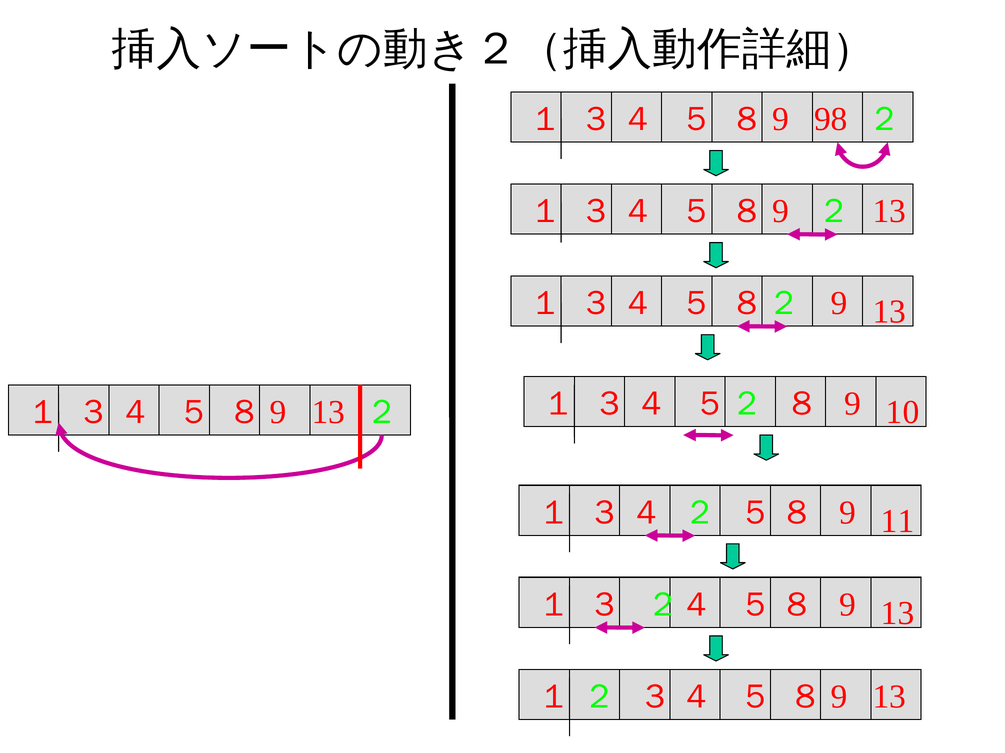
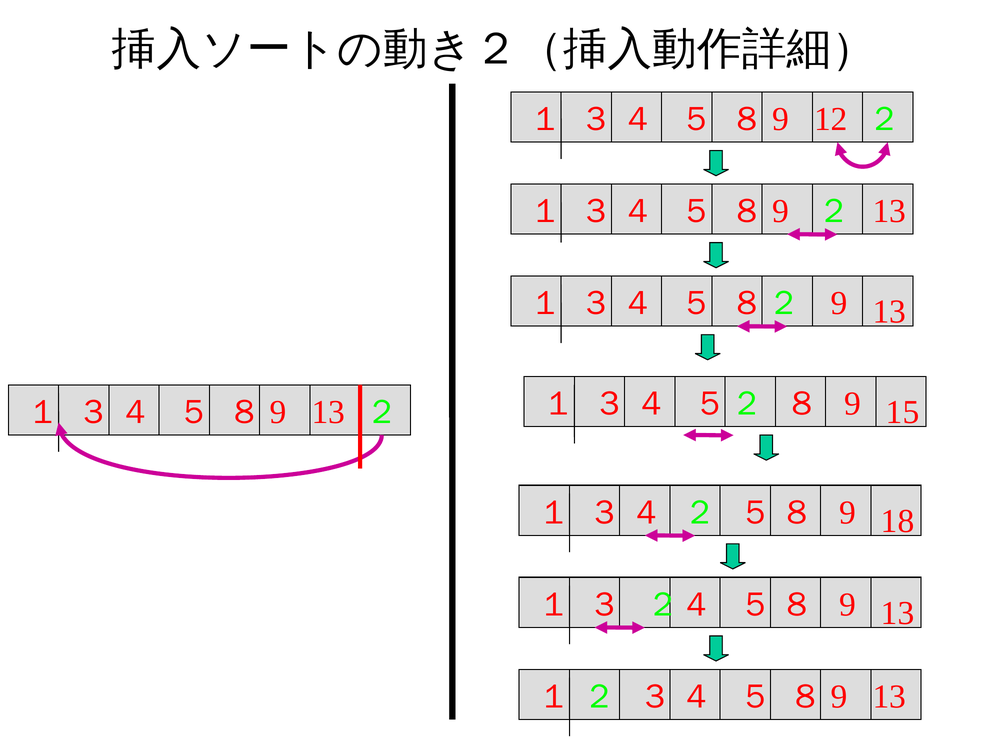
98: 98 -> 12
10: 10 -> 15
11: 11 -> 18
